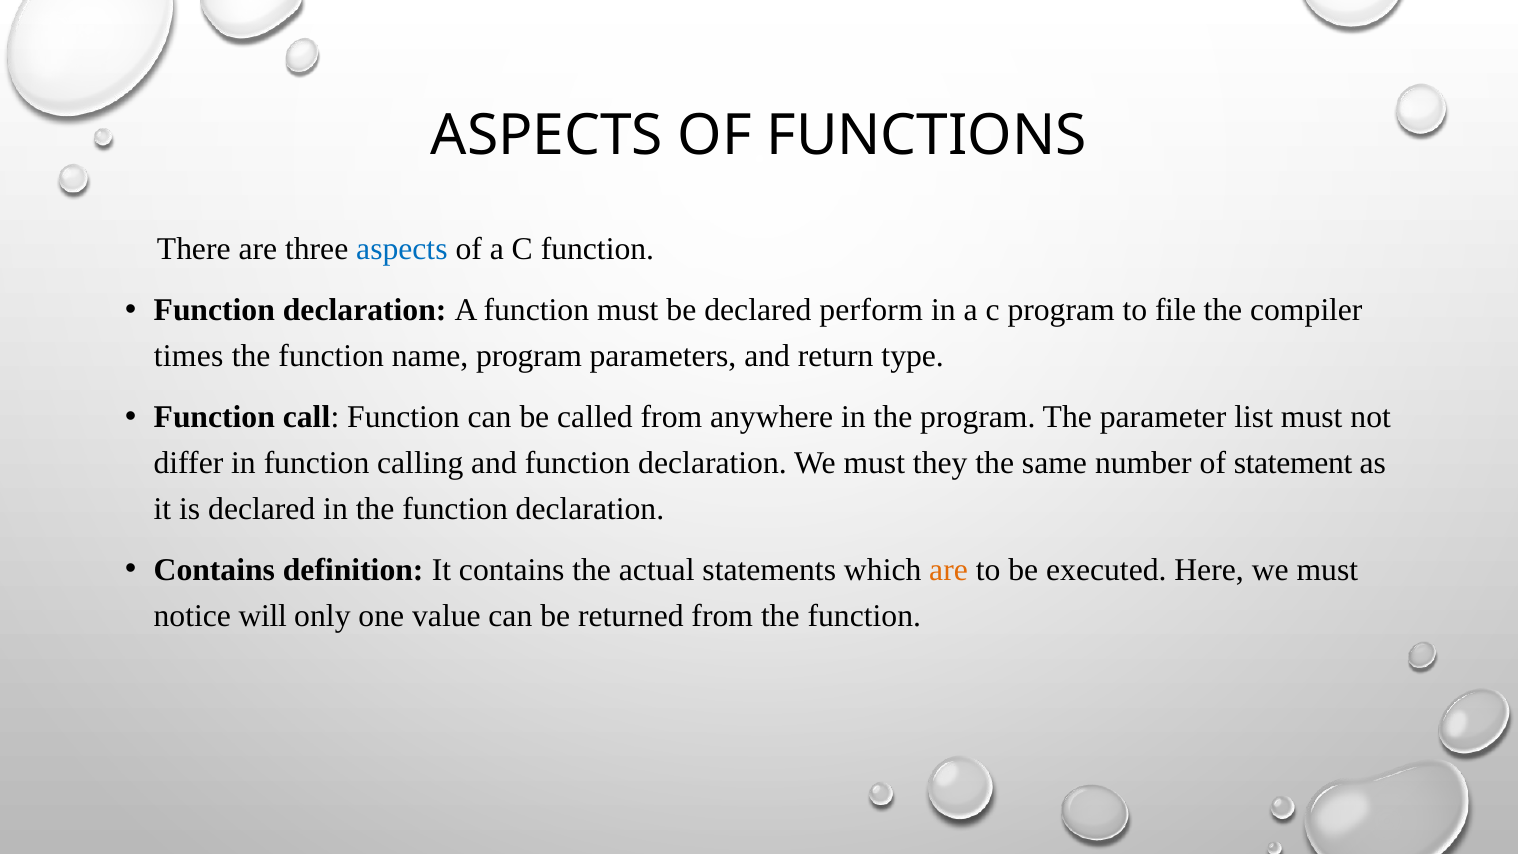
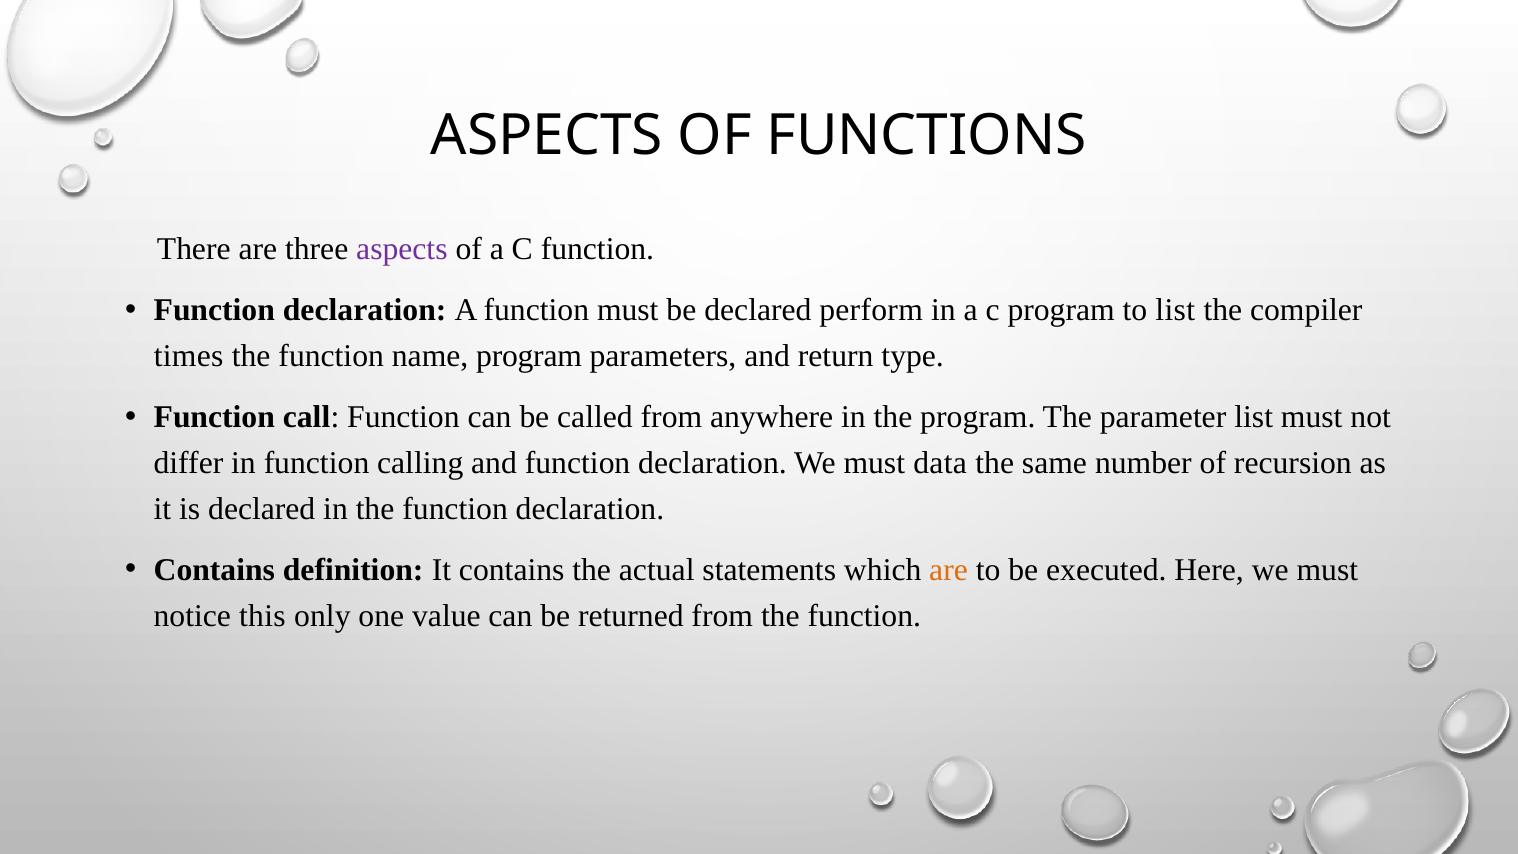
aspects at (402, 249) colour: blue -> purple
to file: file -> list
they: they -> data
statement: statement -> recursion
will: will -> this
